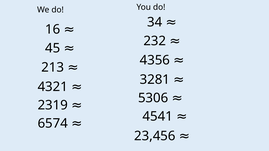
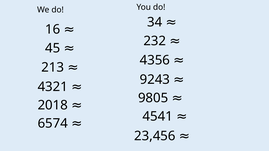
3281: 3281 -> 9243
5306: 5306 -> 9805
2319: 2319 -> 2018
